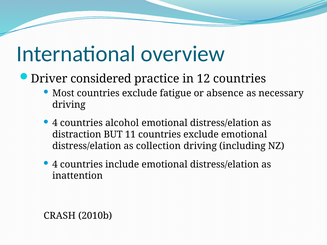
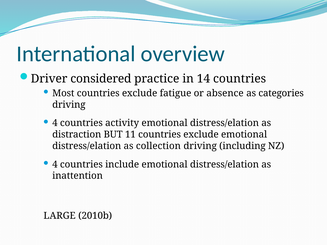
12: 12 -> 14
necessary: necessary -> categories
alcohol: alcohol -> activity
CRASH: CRASH -> LARGE
